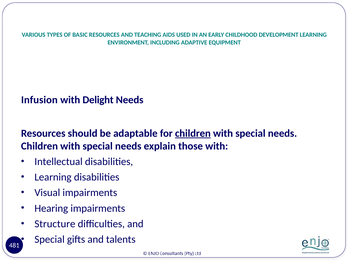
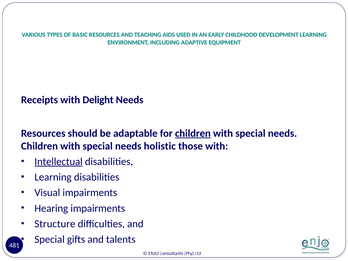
Infusion: Infusion -> Receipts
explain: explain -> holistic
Intellectual underline: none -> present
